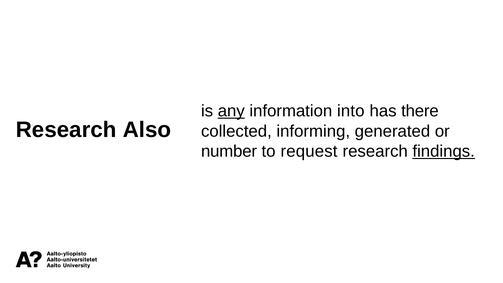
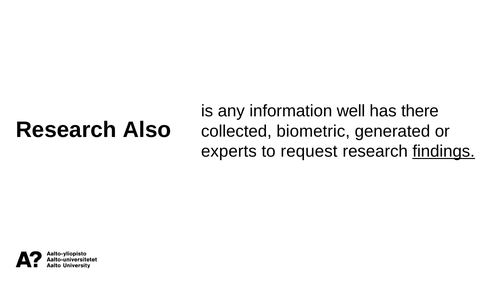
any underline: present -> none
into: into -> well
informing: informing -> biometric
number: number -> experts
